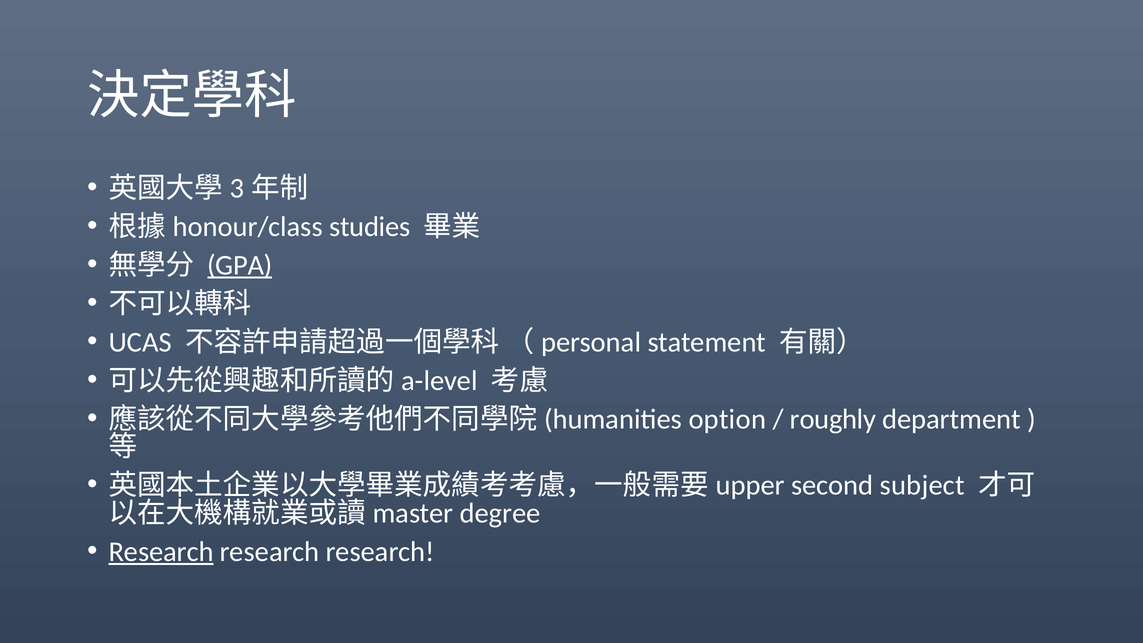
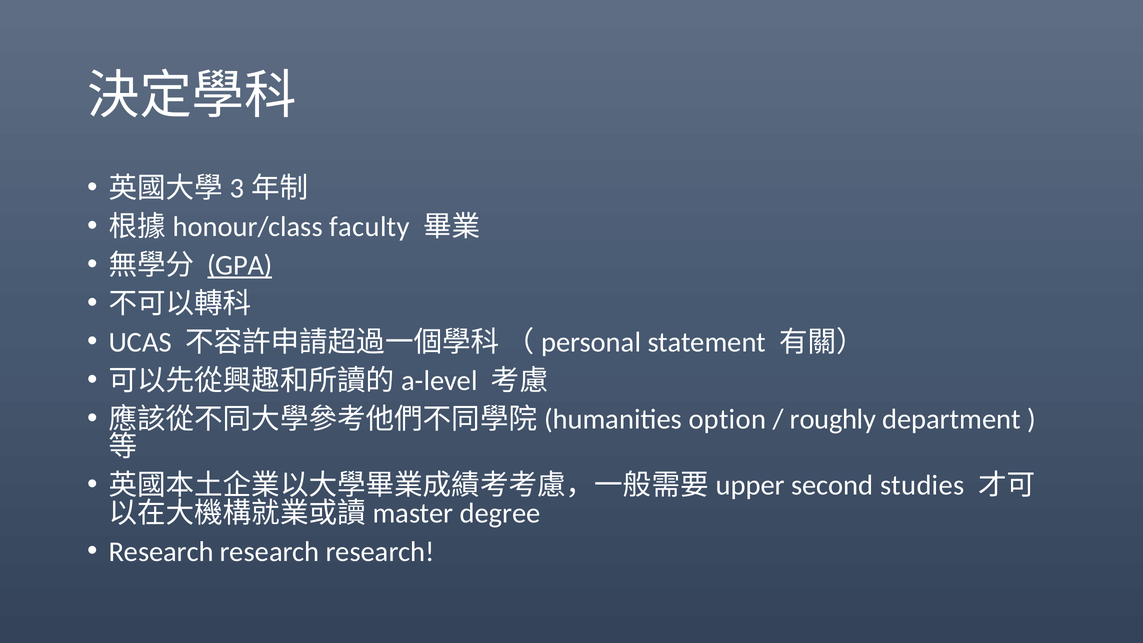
studies: studies -> faculty
subject: subject -> studies
Research at (161, 552) underline: present -> none
